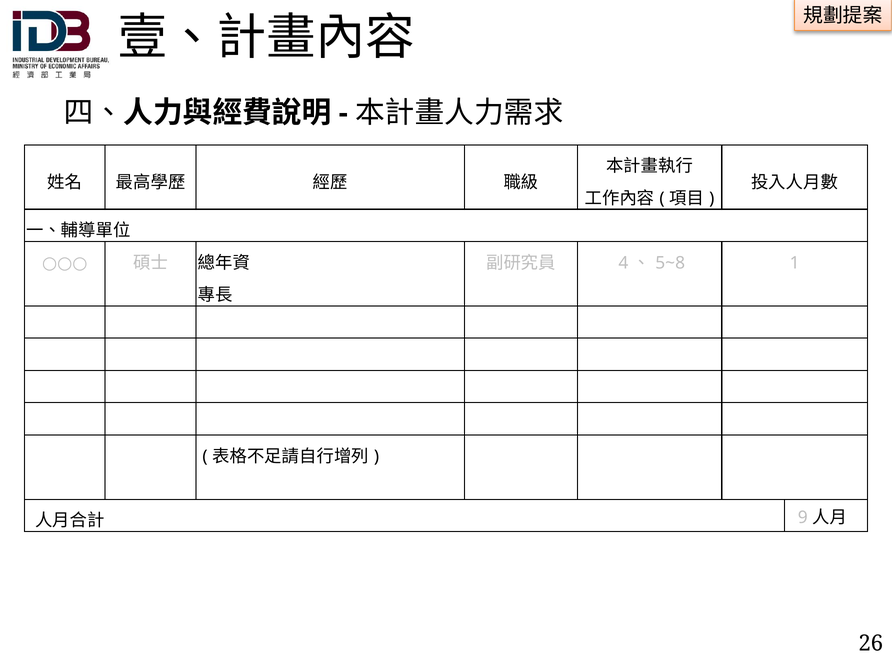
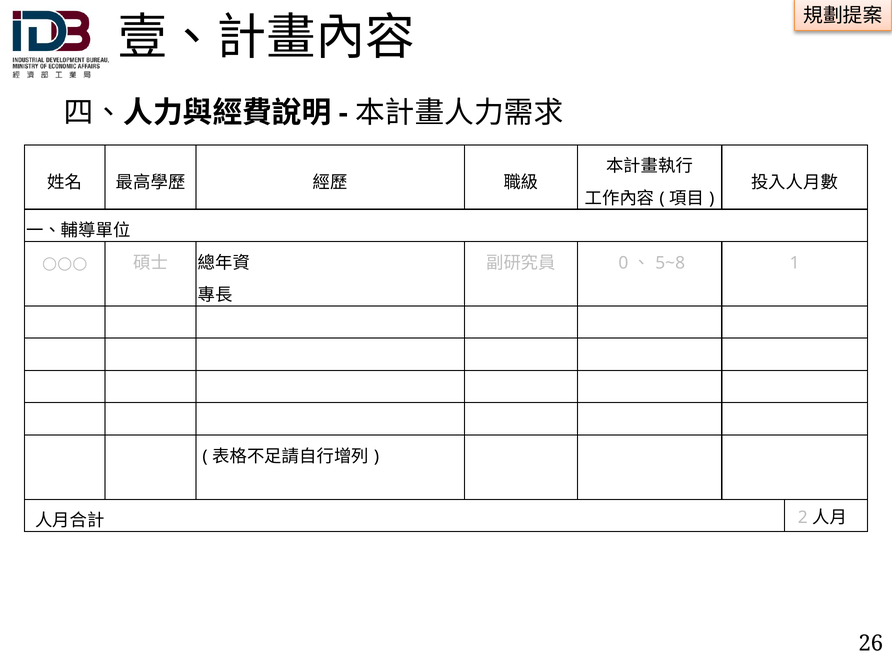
4: 4 -> 0
9: 9 -> 2
